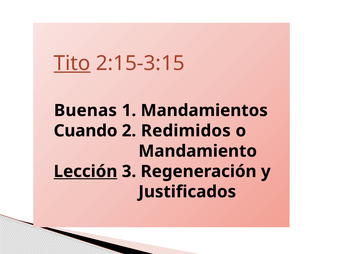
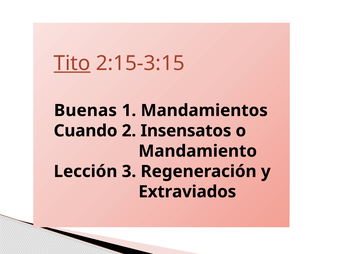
Redimidos: Redimidos -> Insensatos
Lección underline: present -> none
Justificados: Justificados -> Extraviados
